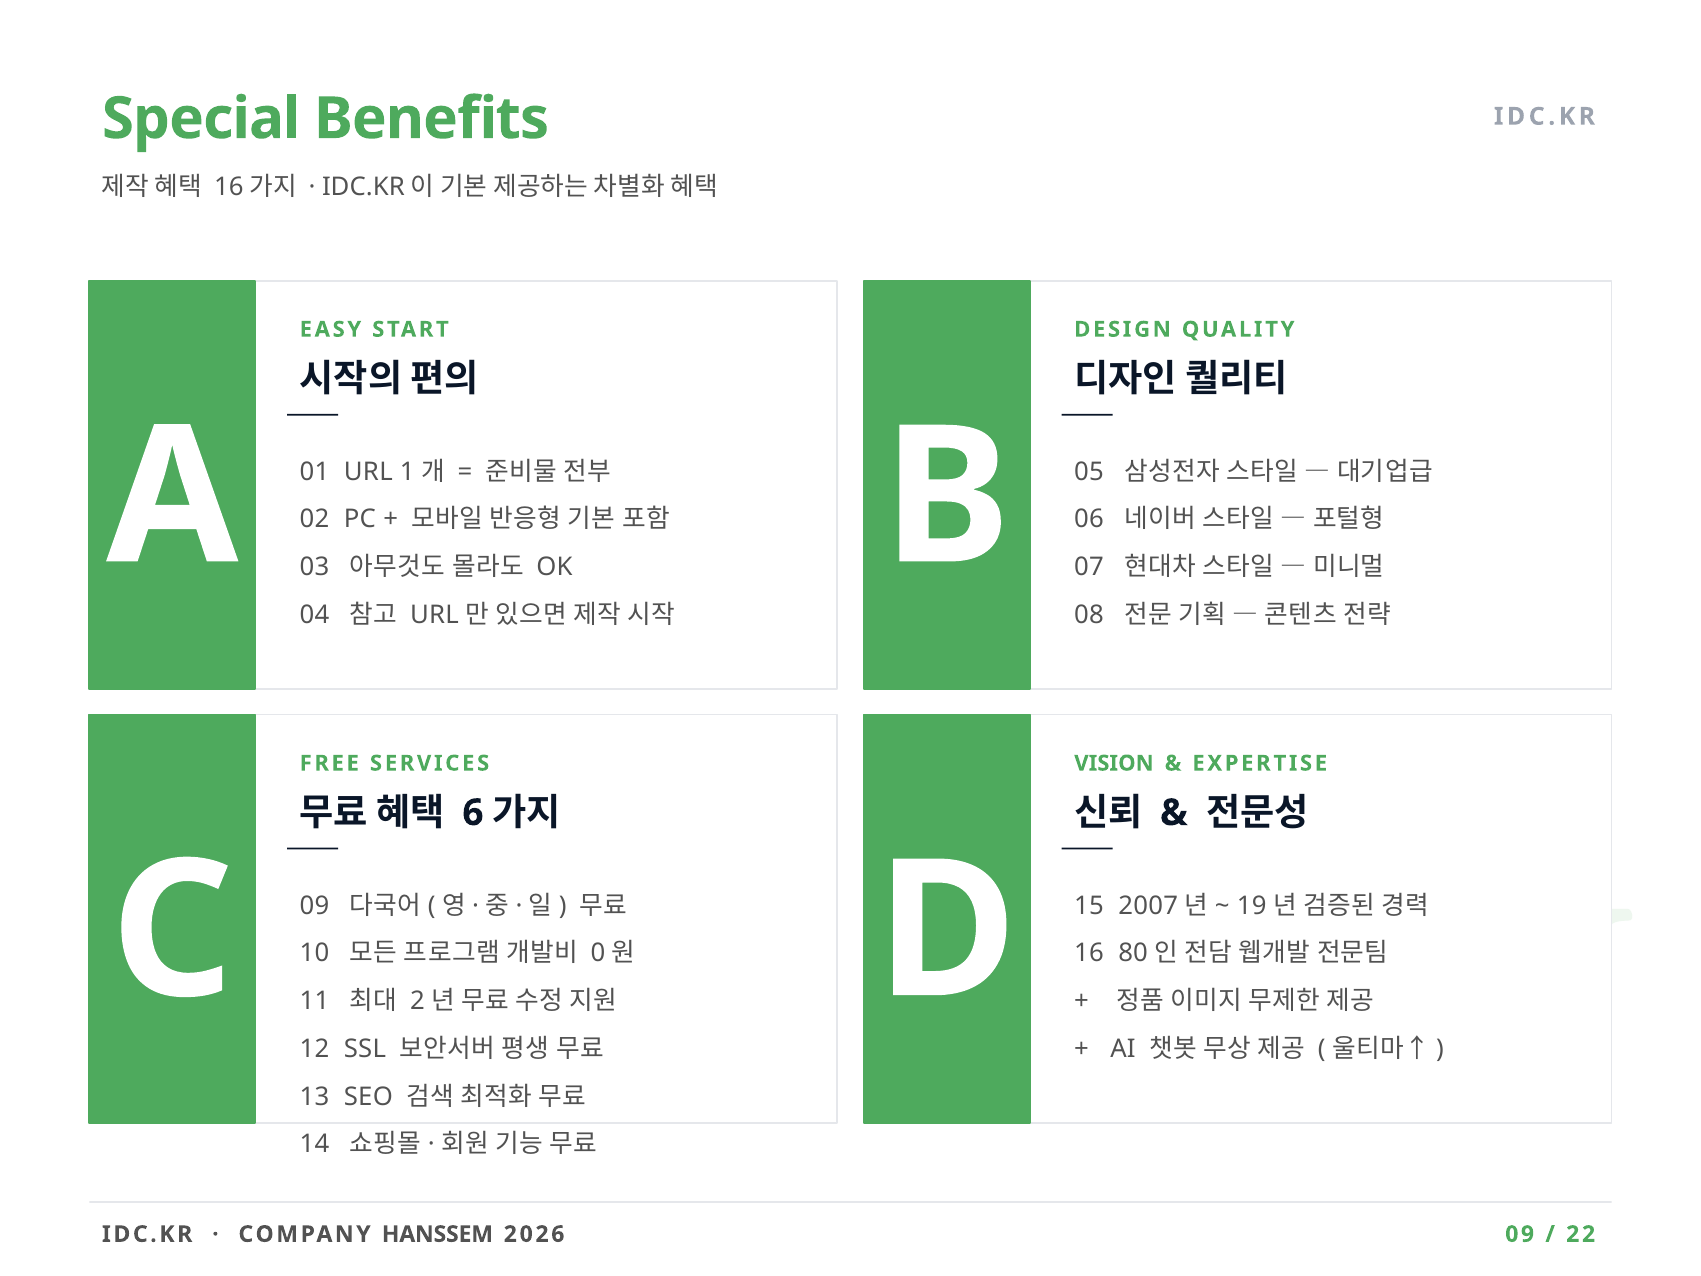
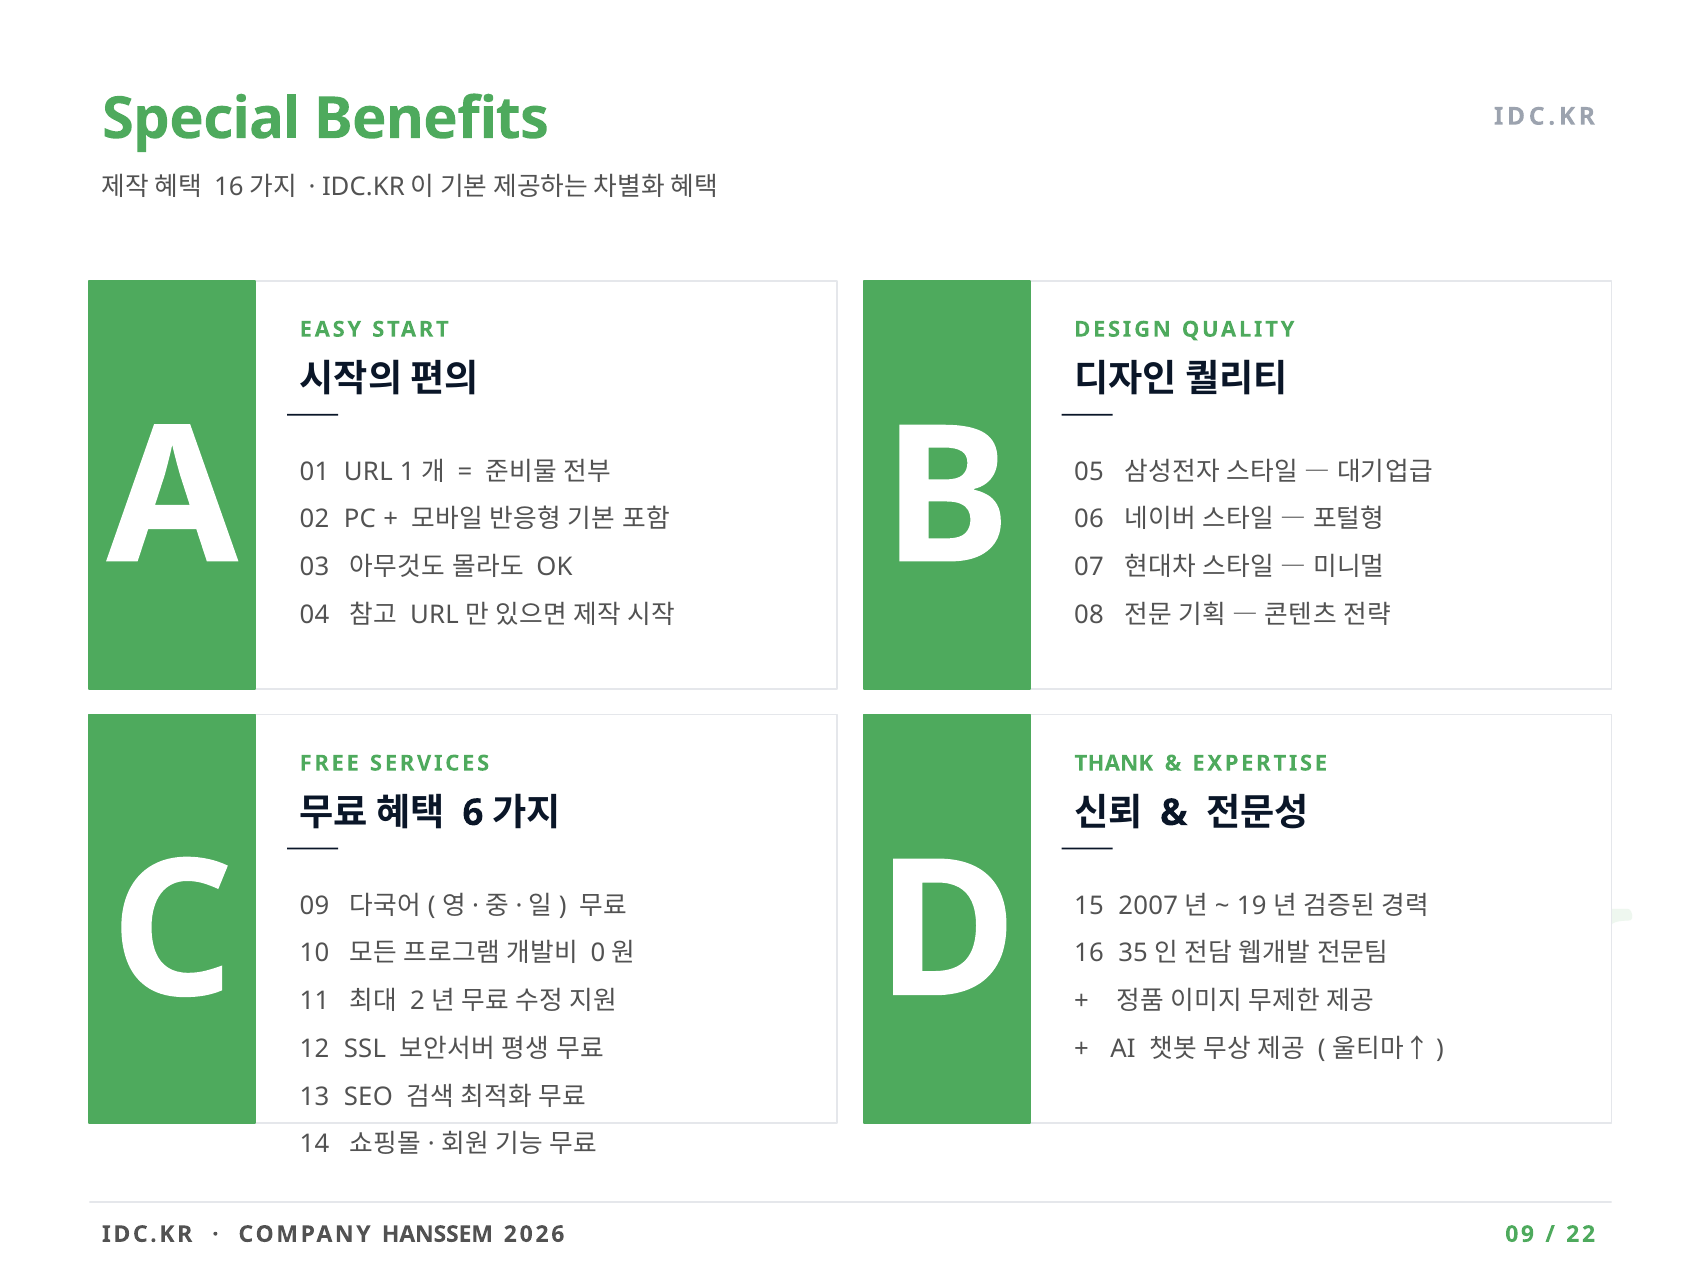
VISION: VISION -> THANK
80: 80 -> 35
